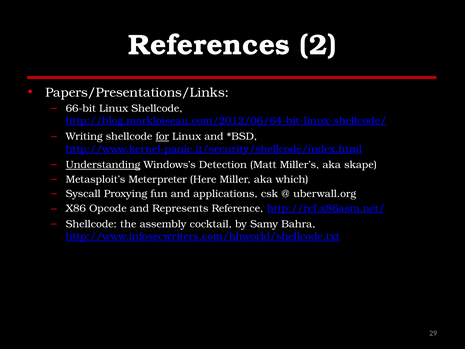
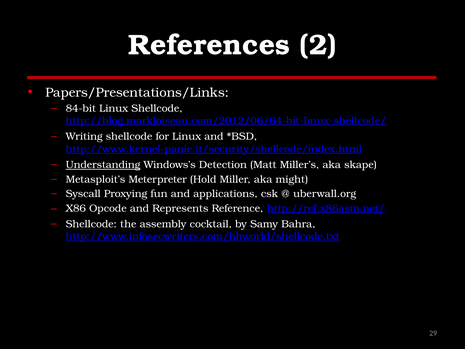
66-bit: 66-bit -> 84-bit
for underline: present -> none
Here: Here -> Hold
which: which -> might
